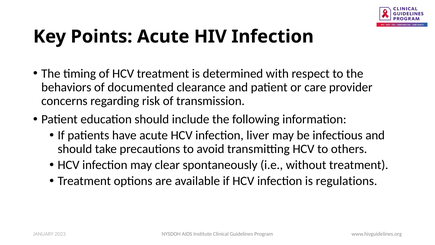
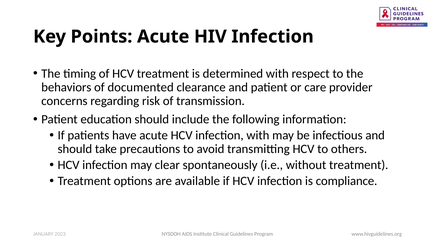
infection liver: liver -> with
regulations: regulations -> compliance
